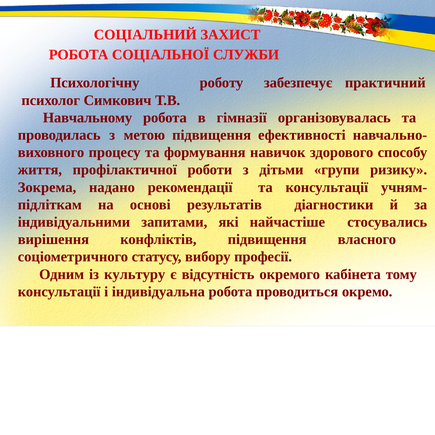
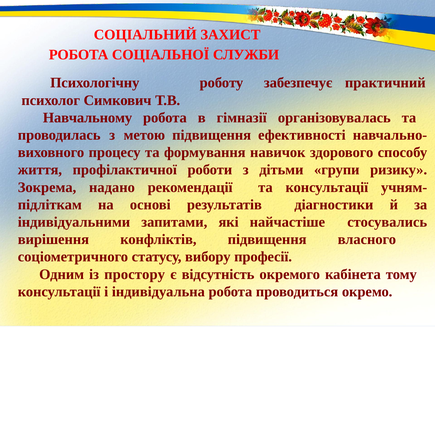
культуру: культуру -> простору
